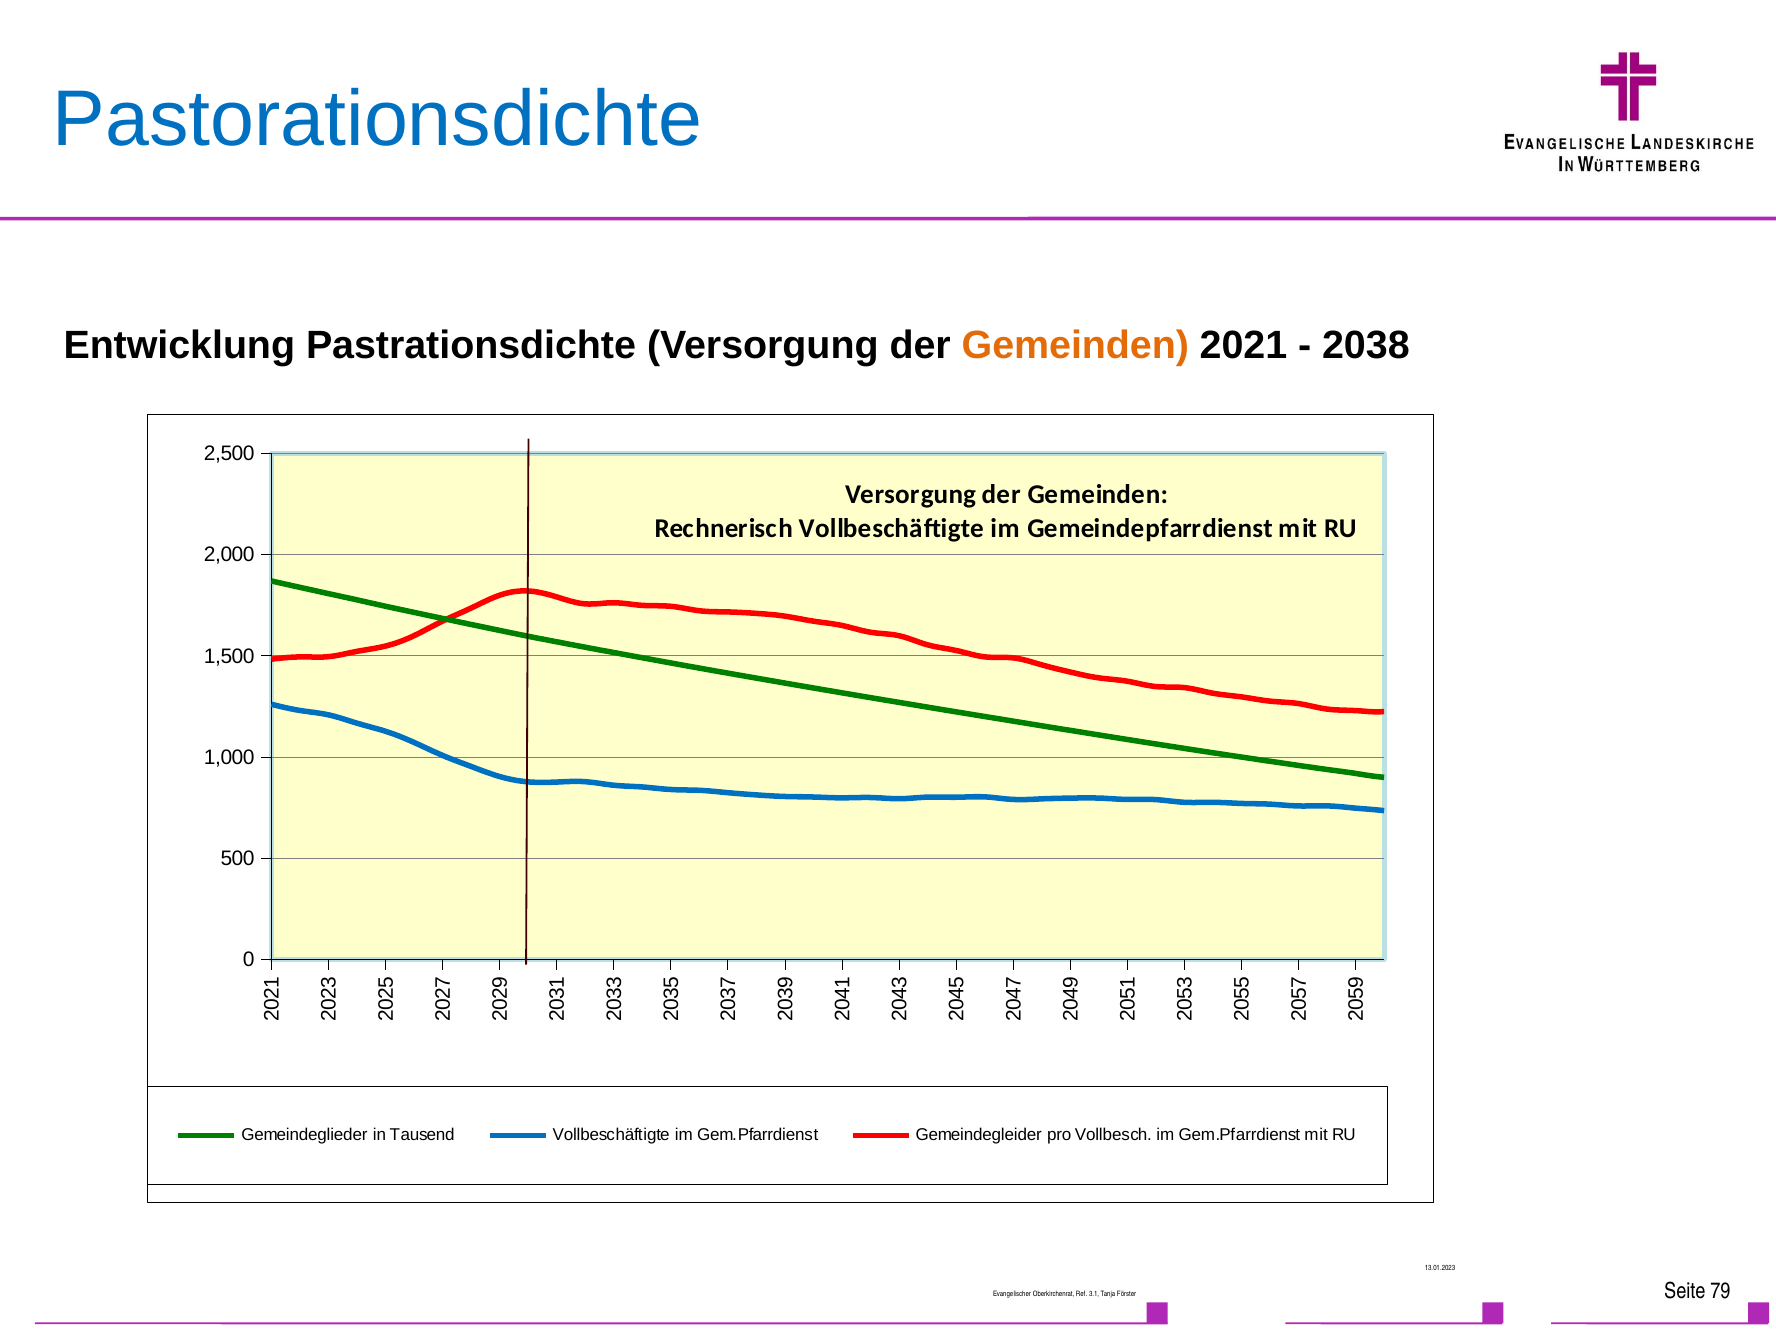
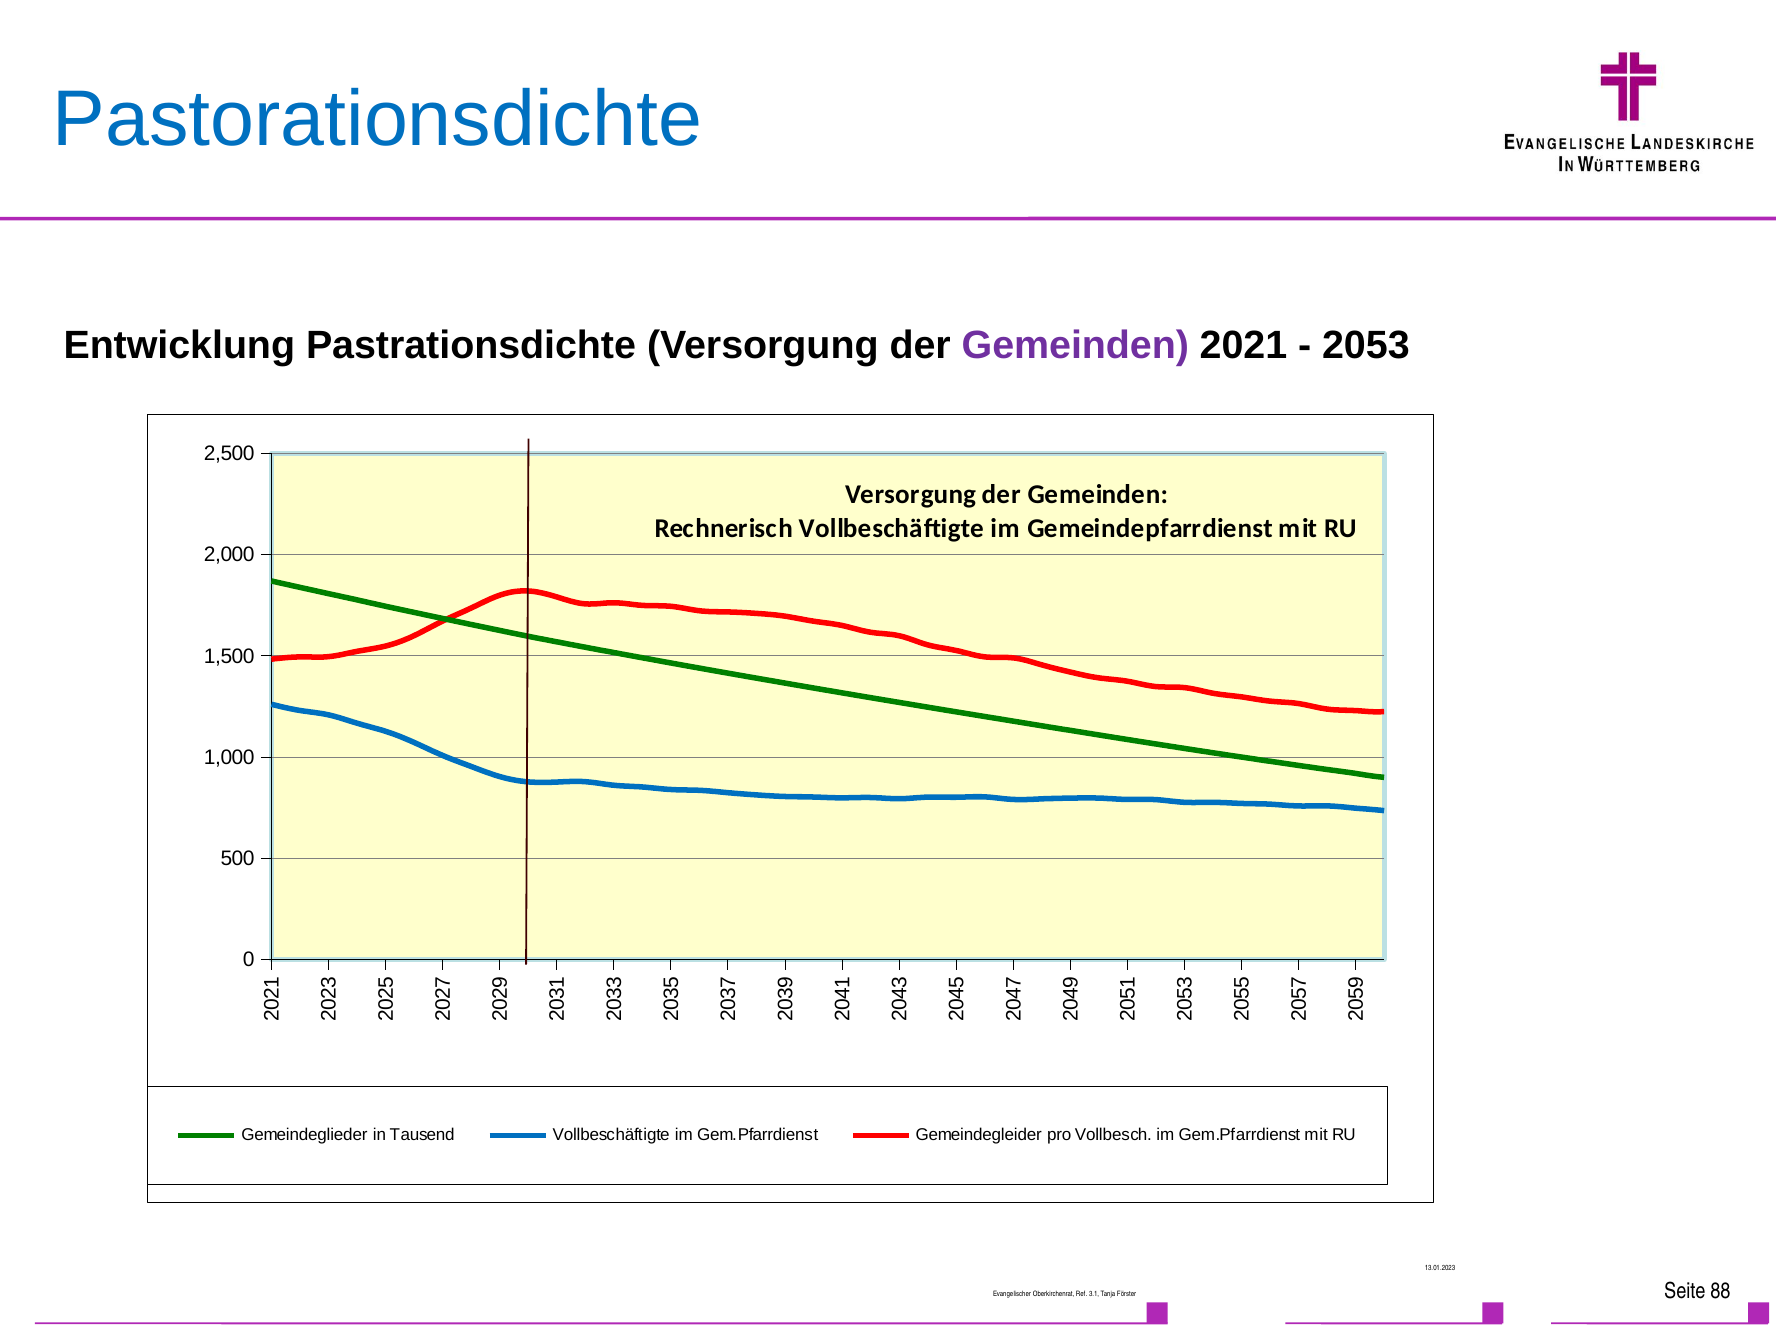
Gemeinden at (1075, 345) colour: orange -> purple
2038: 2038 -> 2053
79: 79 -> 88
